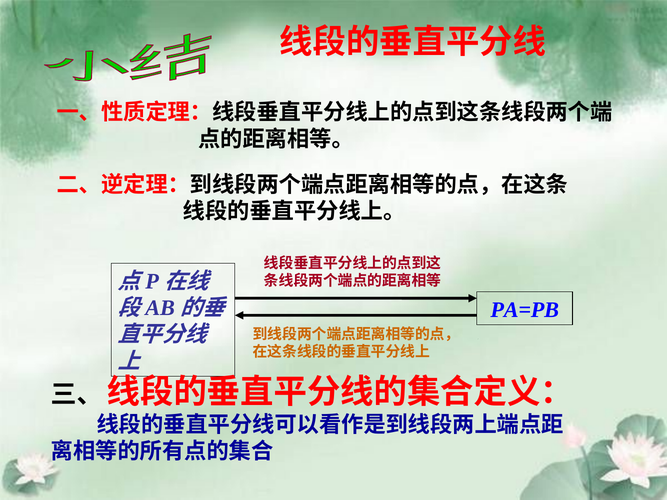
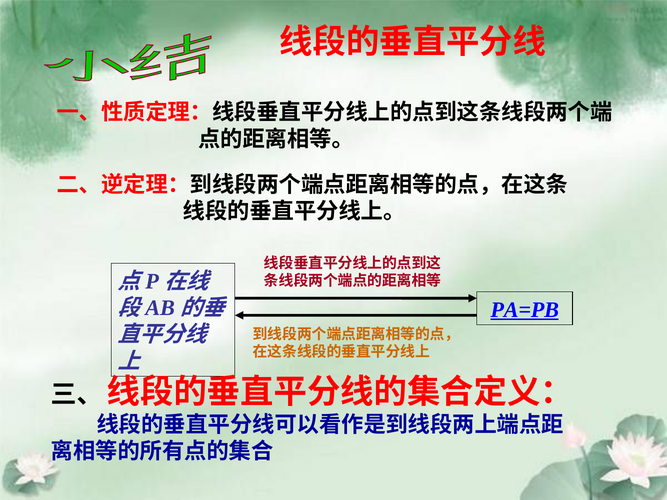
PA=PB underline: none -> present
